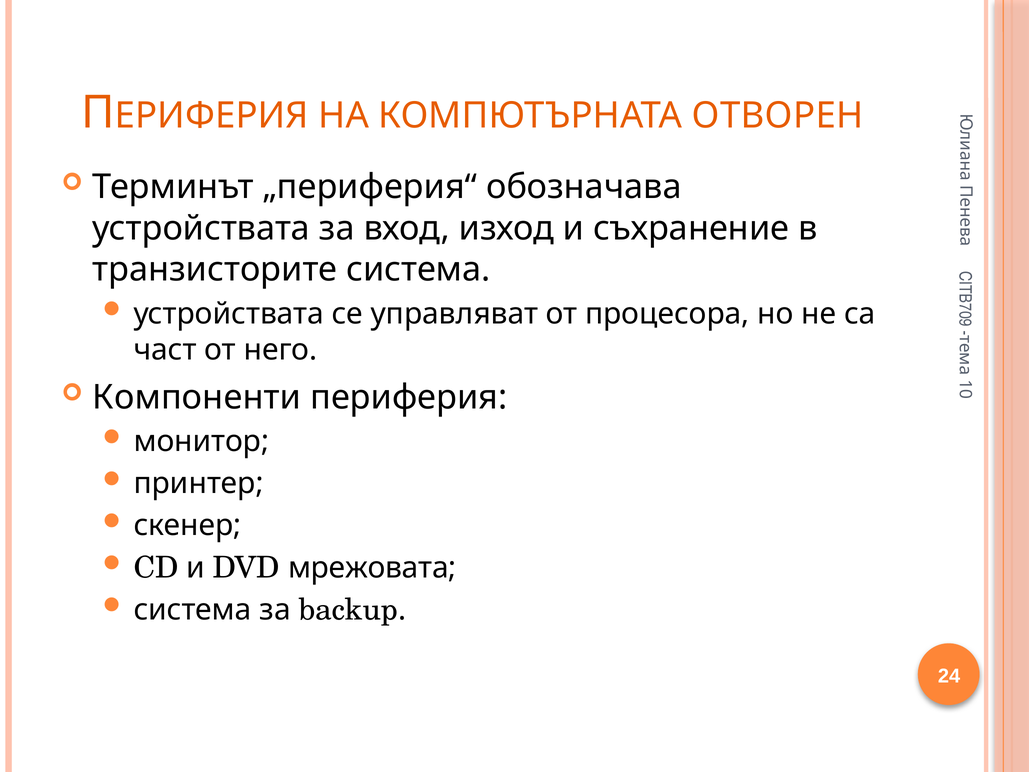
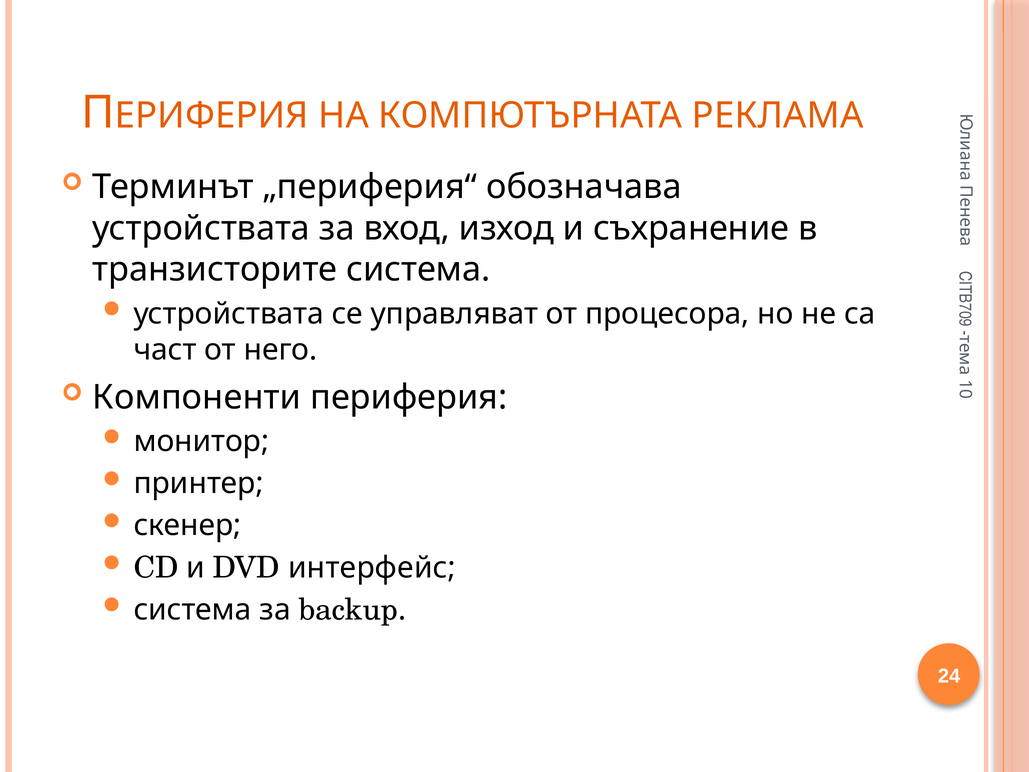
ОТВОРЕН: ОТВОРЕН -> РЕКЛАМА
мрежовата: мрежовата -> интерфейс
